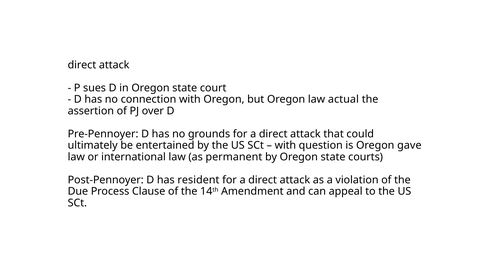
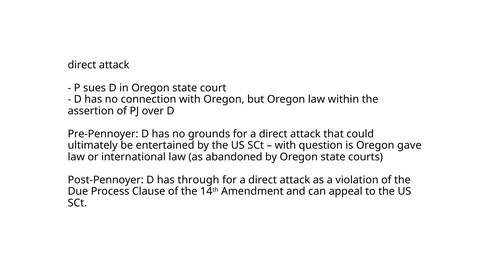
actual: actual -> within
permanent: permanent -> abandoned
resident: resident -> through
